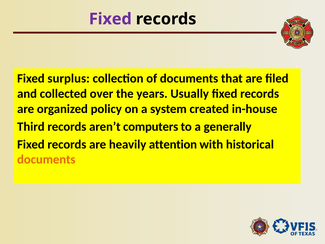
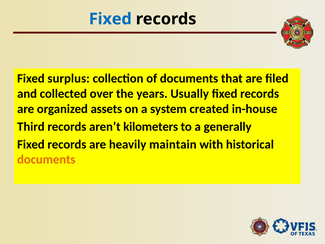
Fixed at (110, 19) colour: purple -> blue
policy: policy -> assets
computers: computers -> kilometers
attention: attention -> maintain
